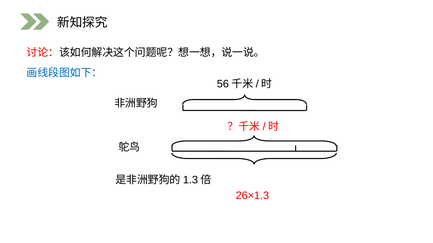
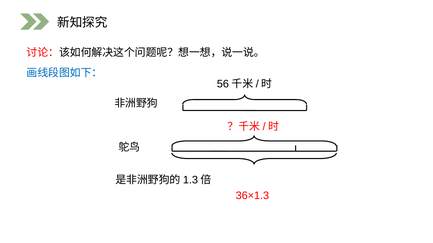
26×1.3: 26×1.3 -> 36×1.3
